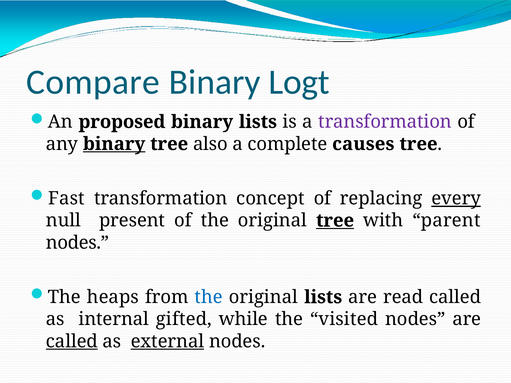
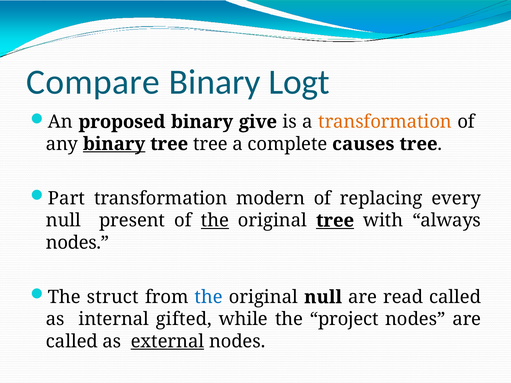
binary lists: lists -> give
transformation at (385, 122) colour: purple -> orange
tree also: also -> tree
Fast: Fast -> Part
concept: concept -> modern
every underline: present -> none
the at (215, 221) underline: none -> present
parent: parent -> always
heaps: heaps -> struct
original lists: lists -> null
visited: visited -> project
called at (72, 342) underline: present -> none
